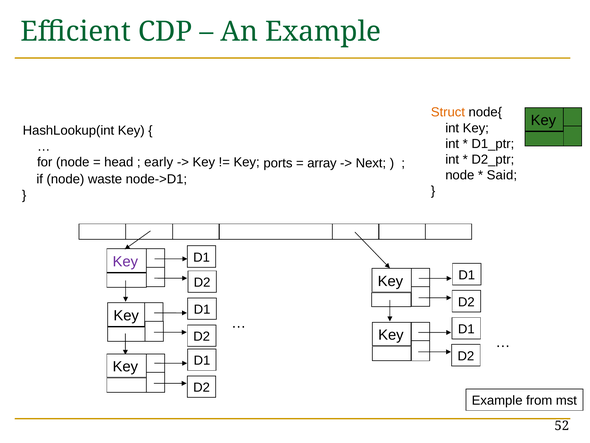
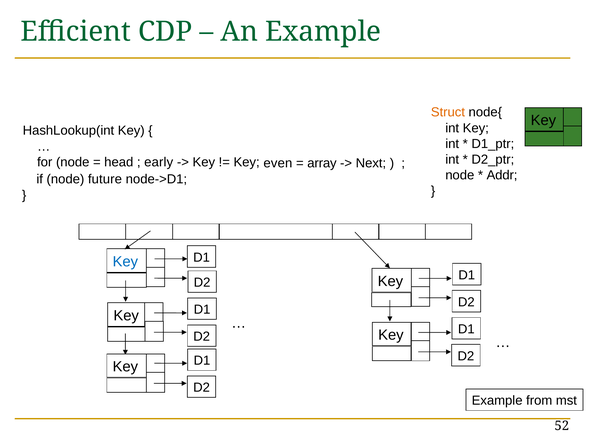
ports: ports -> even
Said: Said -> Addr
waste: waste -> future
Key at (125, 261) colour: purple -> blue
